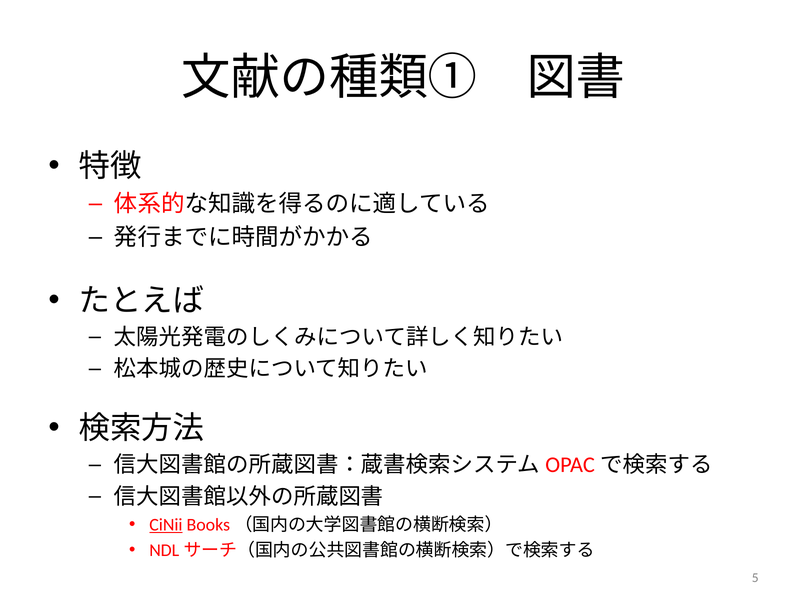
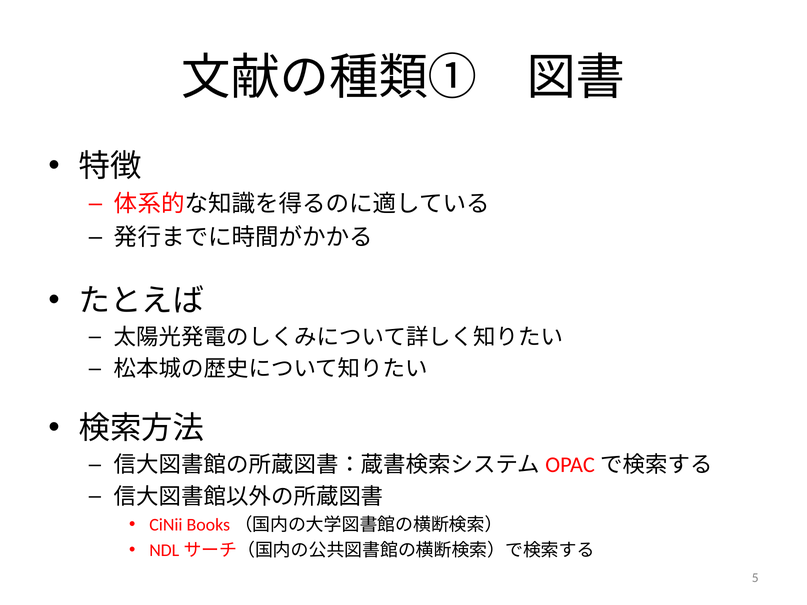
CiNii underline: present -> none
